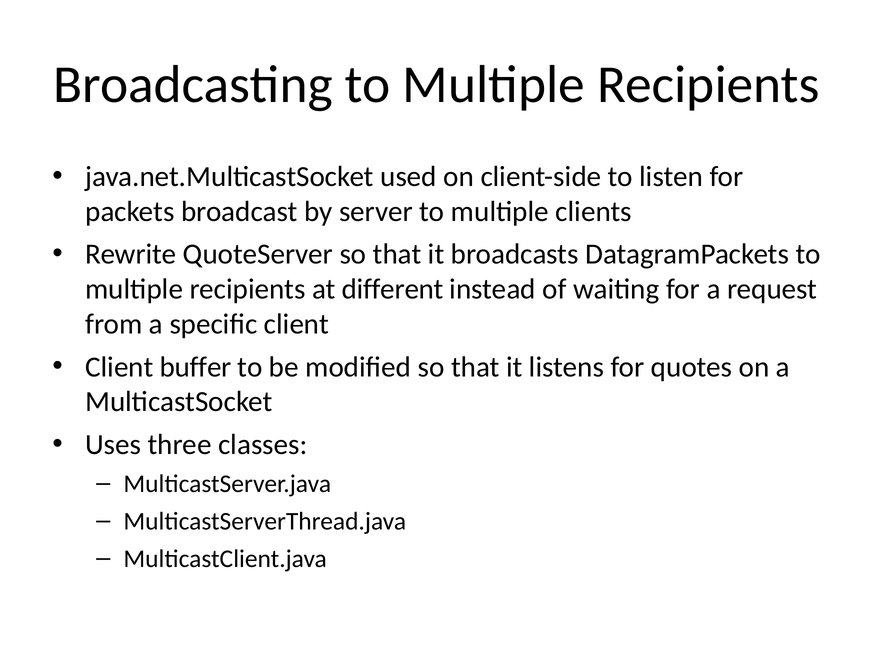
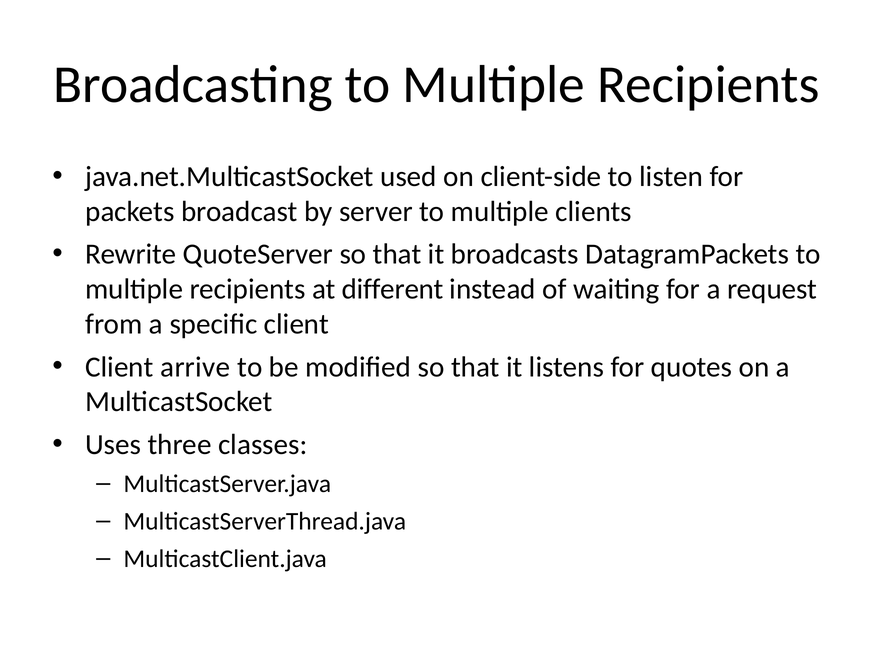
buffer: buffer -> arrive
